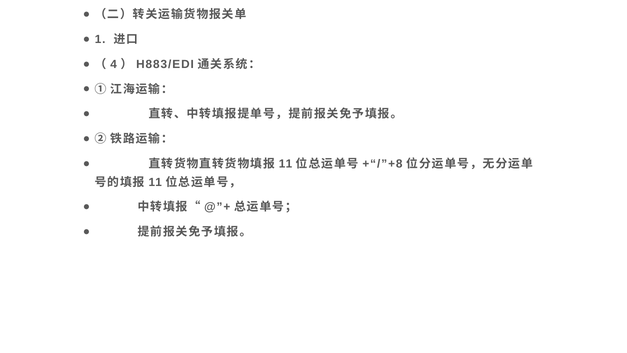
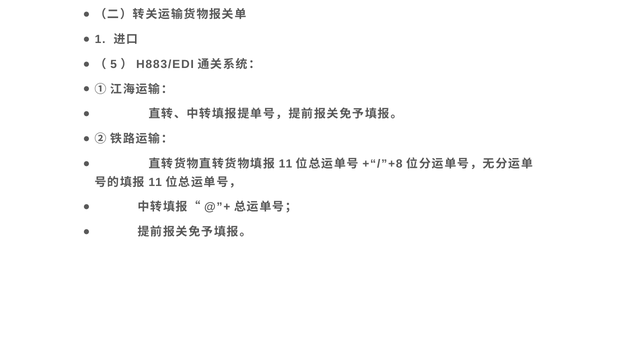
4: 4 -> 5
